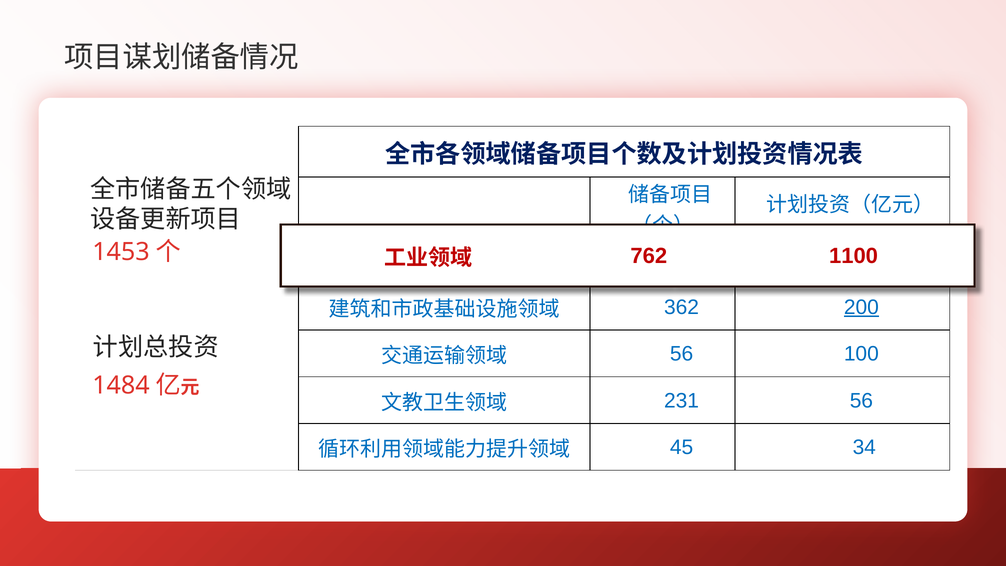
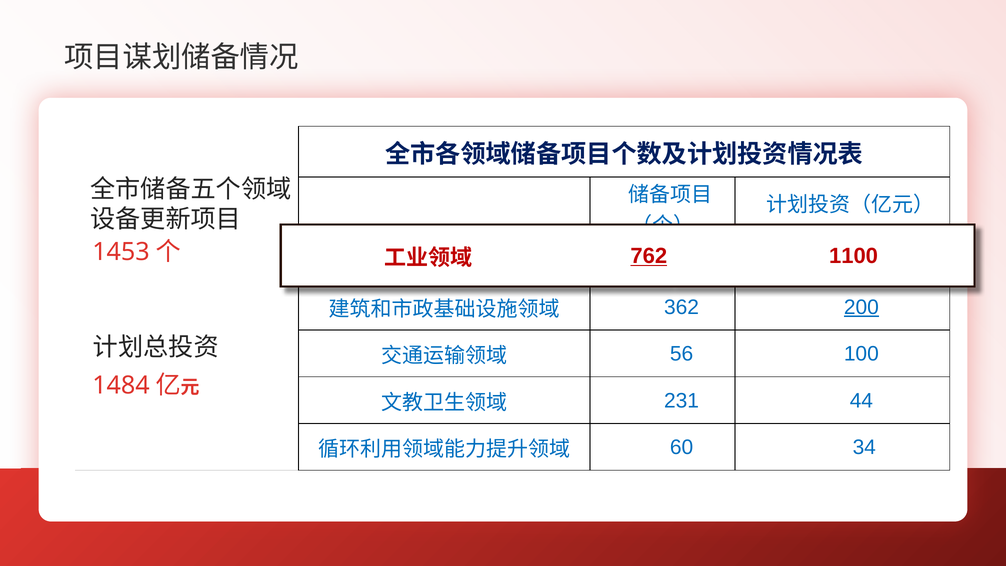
762 at (649, 256) underline: none -> present
231 56: 56 -> 44
45: 45 -> 60
